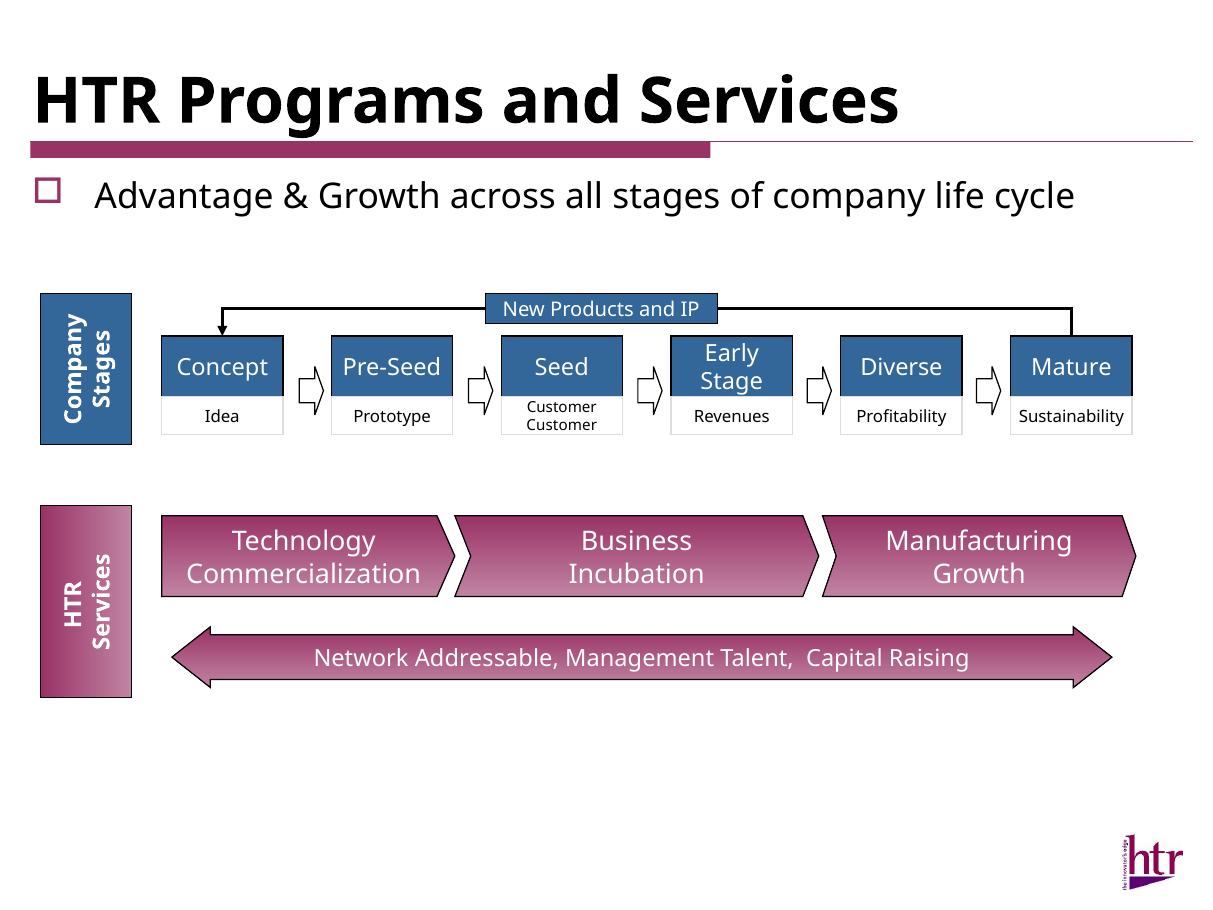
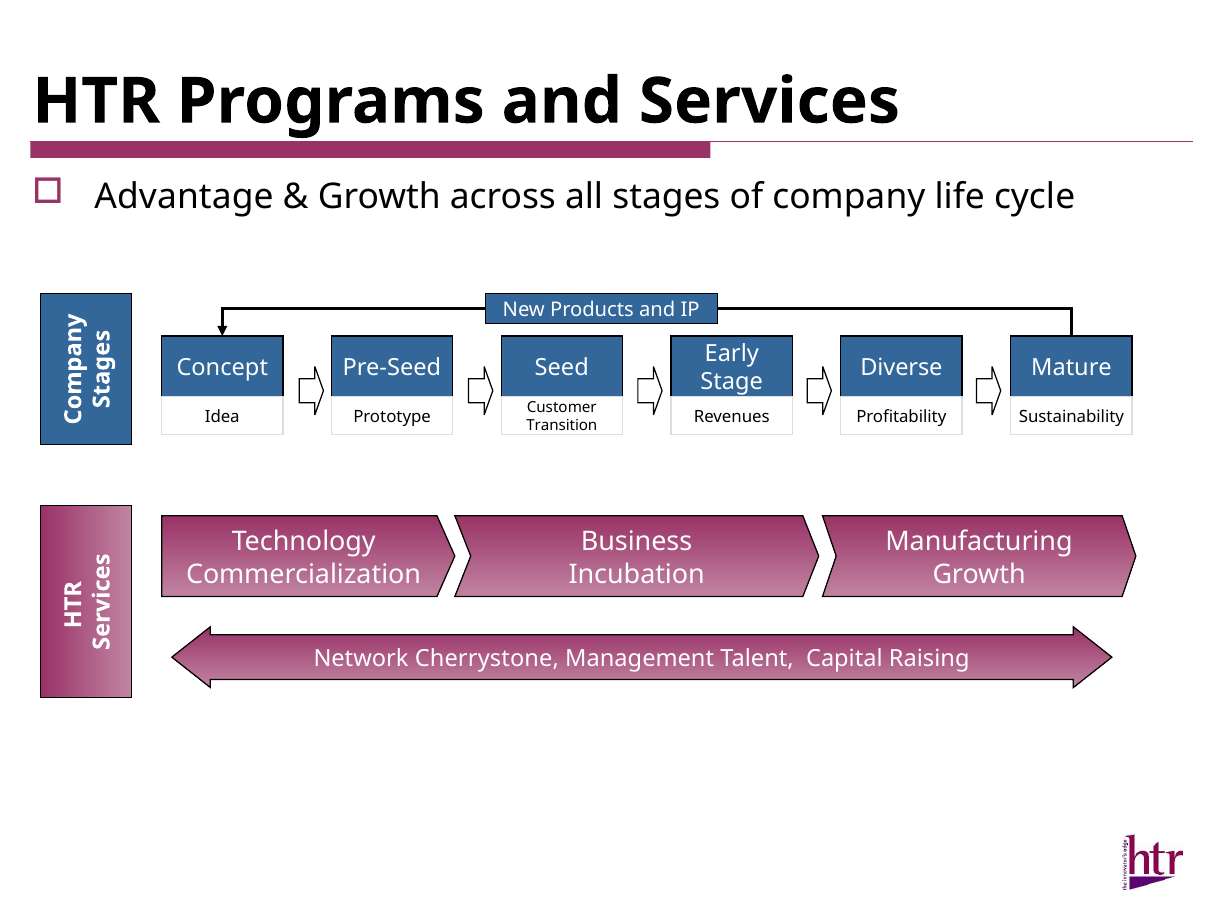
Customer at (562, 426): Customer -> Transition
Addressable: Addressable -> Cherrystone
